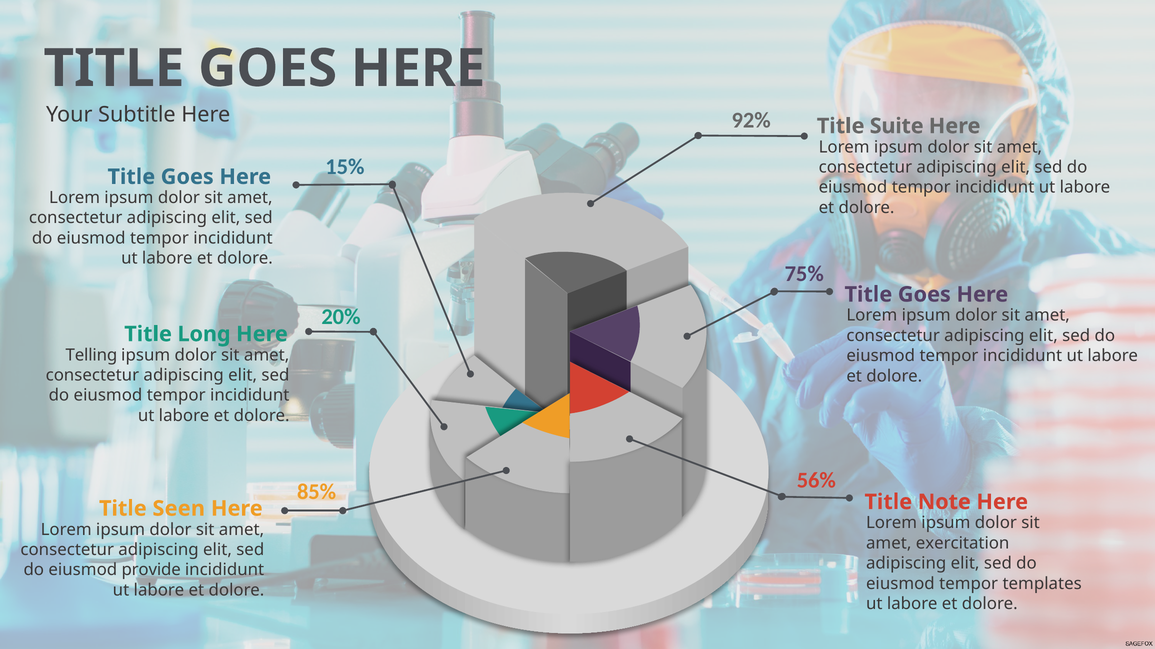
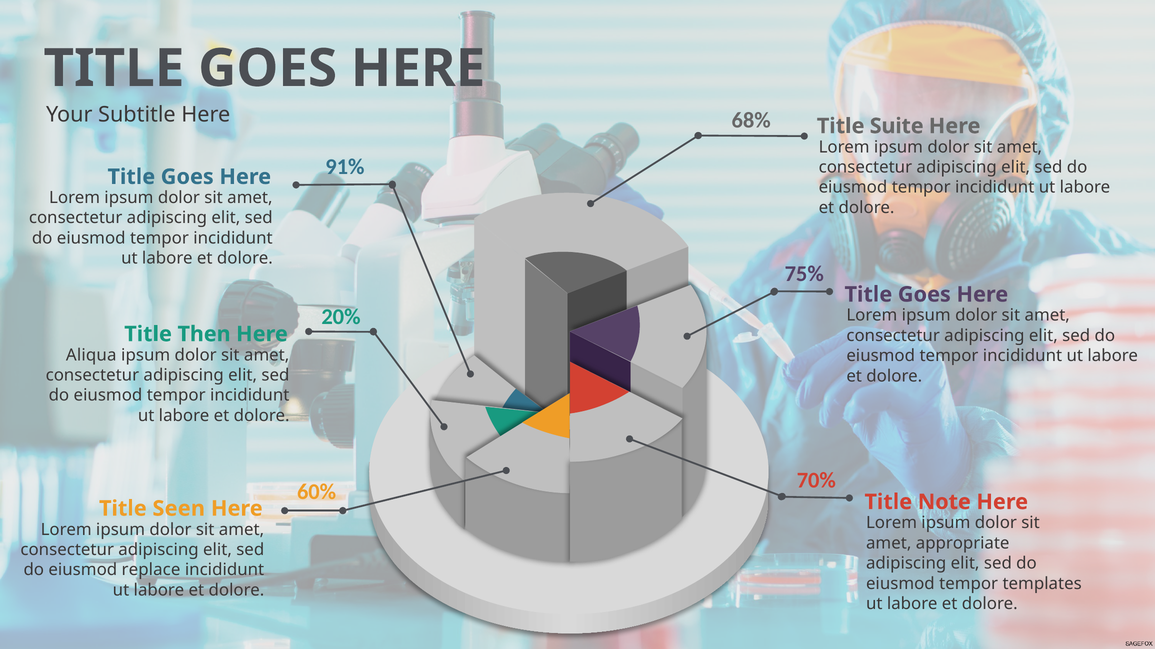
92%: 92% -> 68%
15%: 15% -> 91%
Long: Long -> Then
Telling: Telling -> Aliqua
56%: 56% -> 70%
85%: 85% -> 60%
exercitation: exercitation -> appropriate
provide: provide -> replace
